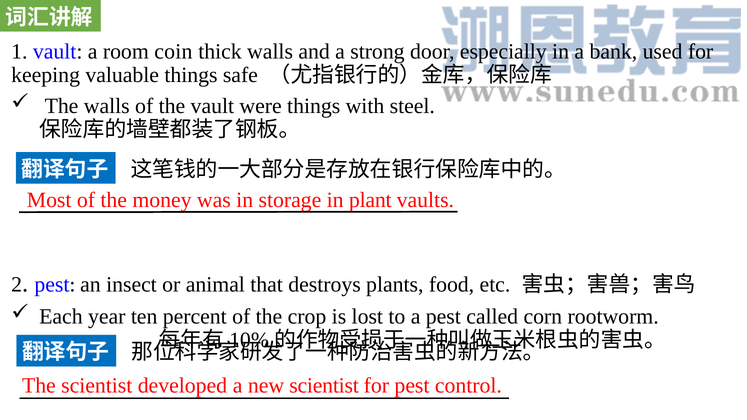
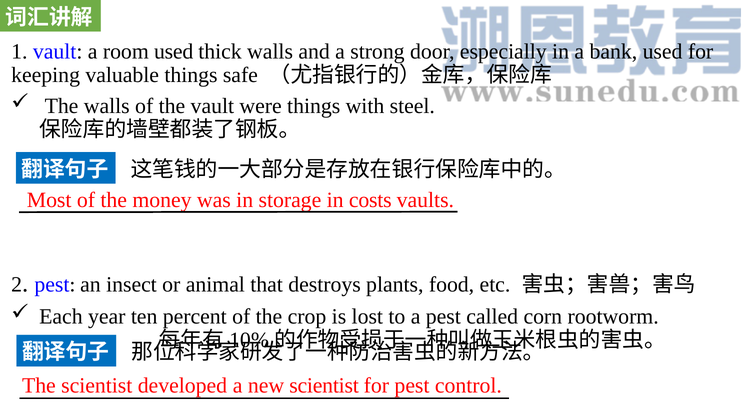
room coin: coin -> used
plant: plant -> costs
